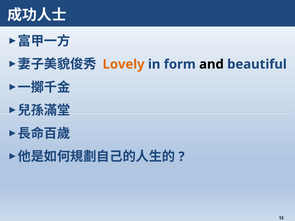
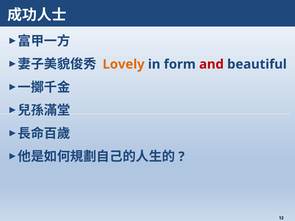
and colour: black -> red
